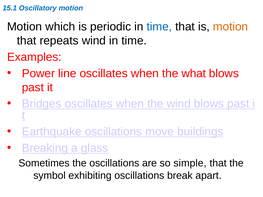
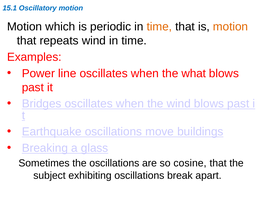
time at (159, 27) colour: blue -> orange
simple: simple -> cosine
symbol: symbol -> subject
